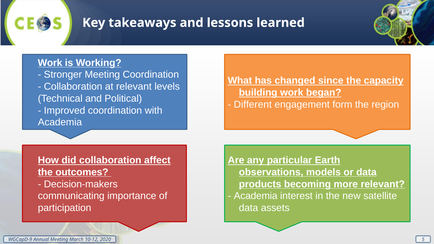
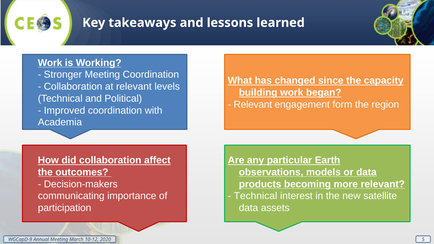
Different at (253, 105): Different -> Relevant
Academia at (256, 196): Academia -> Technical
